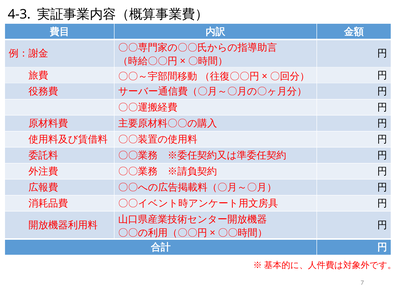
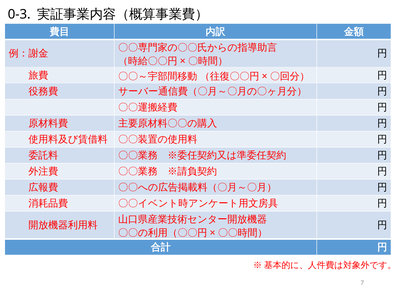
4-3: 4-3 -> 0-3
